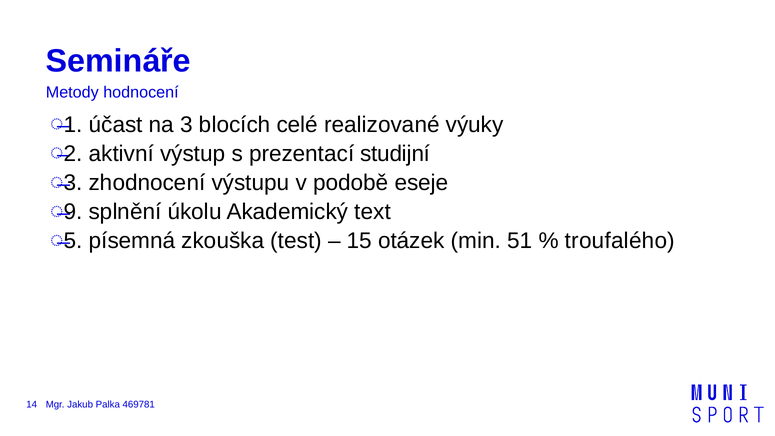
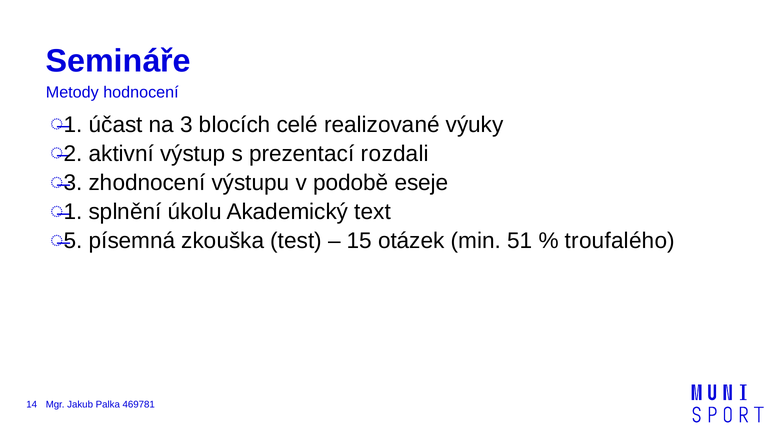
studijní: studijní -> rozdali
9 at (73, 212): 9 -> 1
